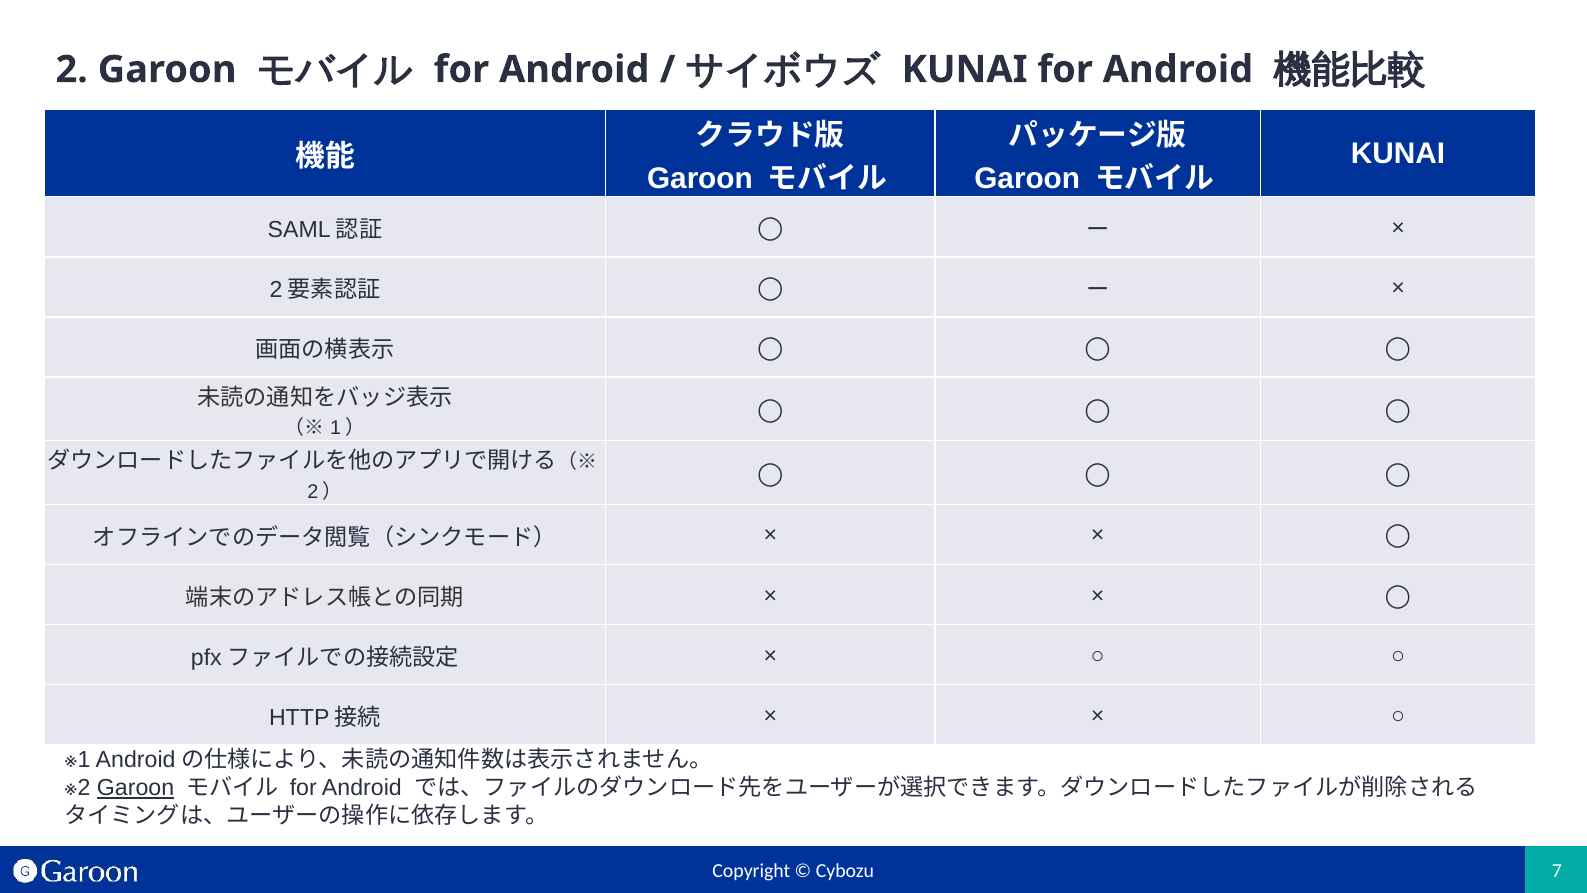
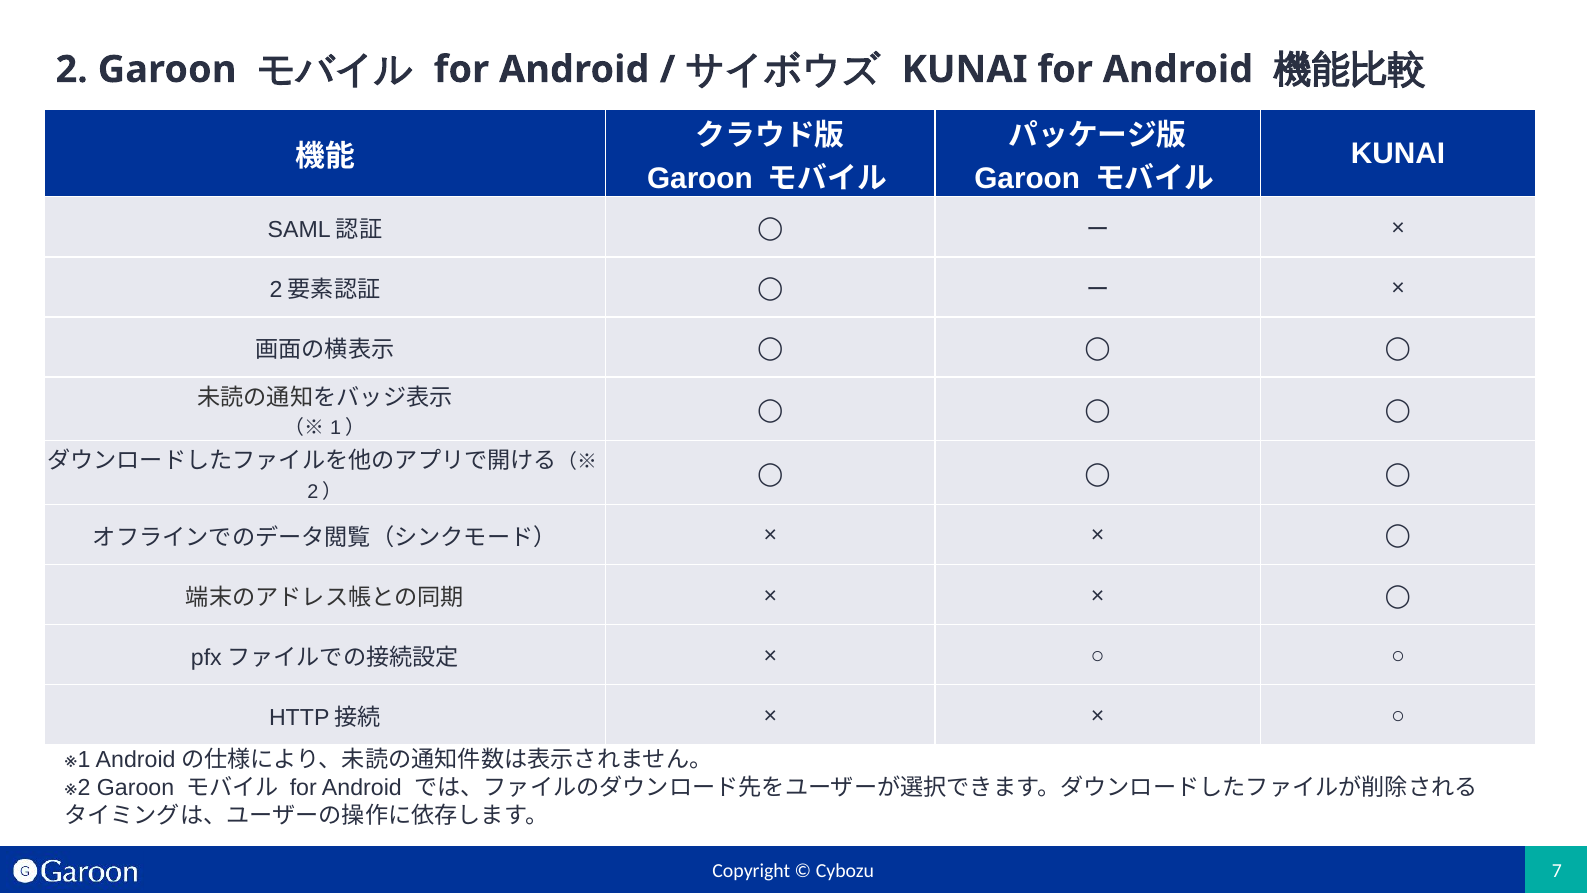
Garoon at (136, 788) underline: present -> none
